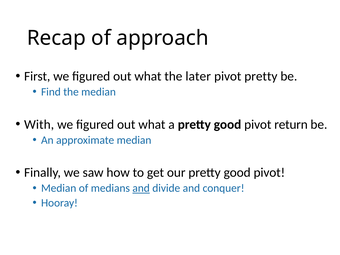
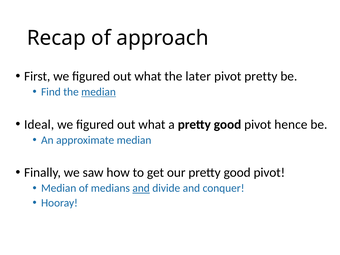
median at (99, 92) underline: none -> present
With: With -> Ideal
return: return -> hence
